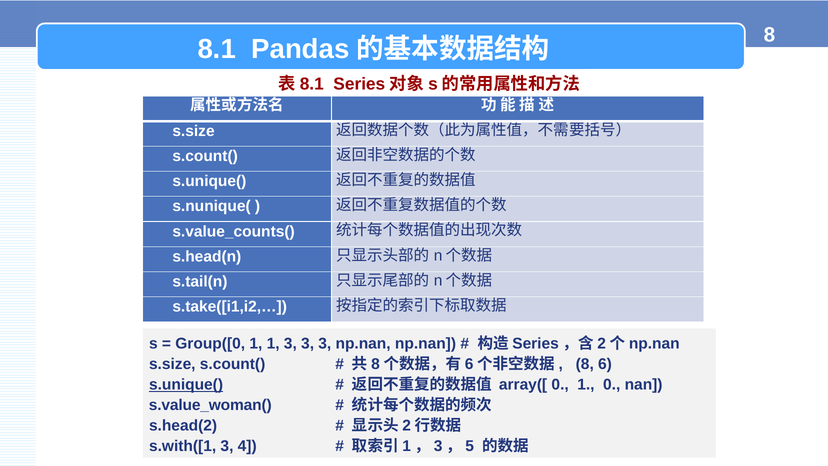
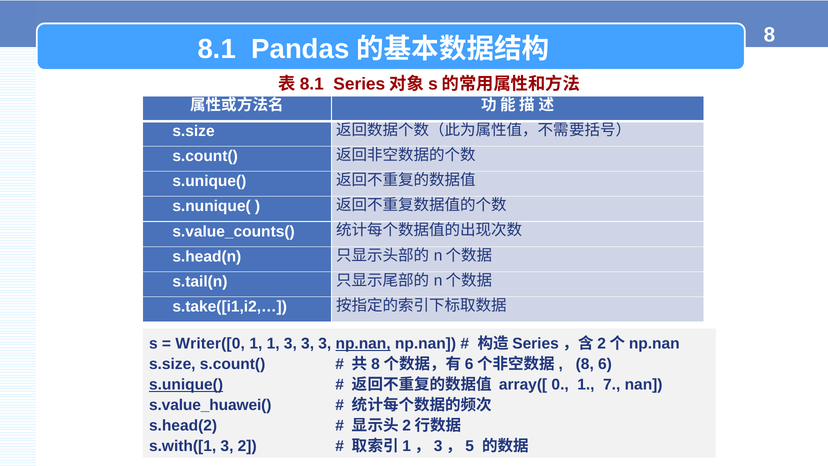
Group([0: Group([0 -> Writer([0
np.nan at (363, 344) underline: none -> present
1 0: 0 -> 7
s.value_woman(: s.value_woman( -> s.value_huawei(
4: 4 -> 2
